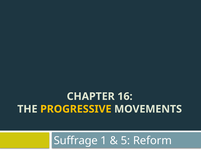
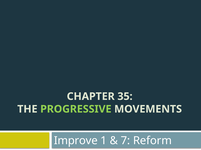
16: 16 -> 35
PROGRESSIVE colour: yellow -> light green
Suffrage: Suffrage -> Improve
5: 5 -> 7
